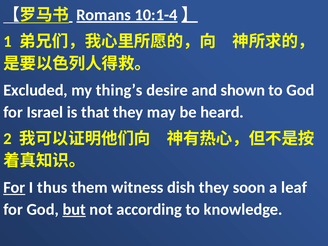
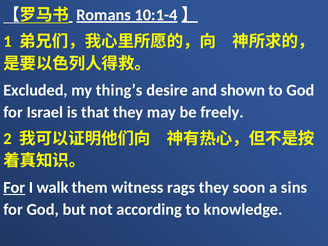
heard: heard -> freely
thus: thus -> walk
dish: dish -> rags
leaf: leaf -> sins
but underline: present -> none
